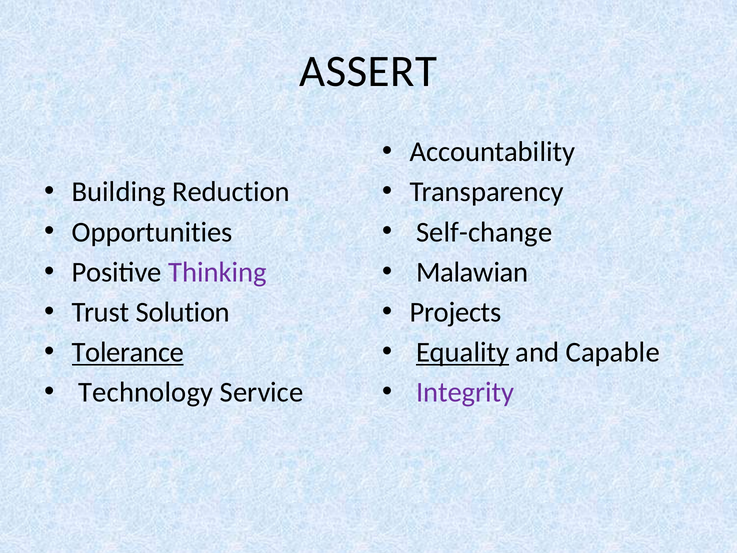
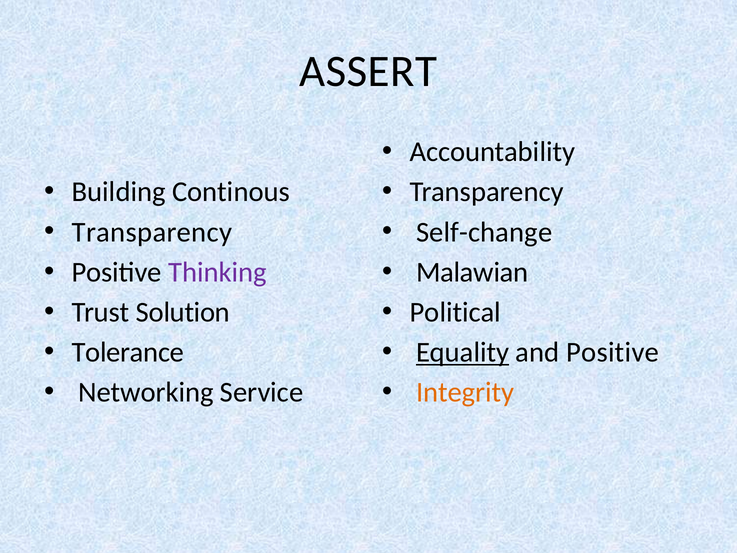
Reduction: Reduction -> Continous
Opportunities at (152, 232): Opportunities -> Transparency
Projects: Projects -> Political
Tolerance underline: present -> none
and Capable: Capable -> Positive
Technology: Technology -> Networking
Integrity colour: purple -> orange
